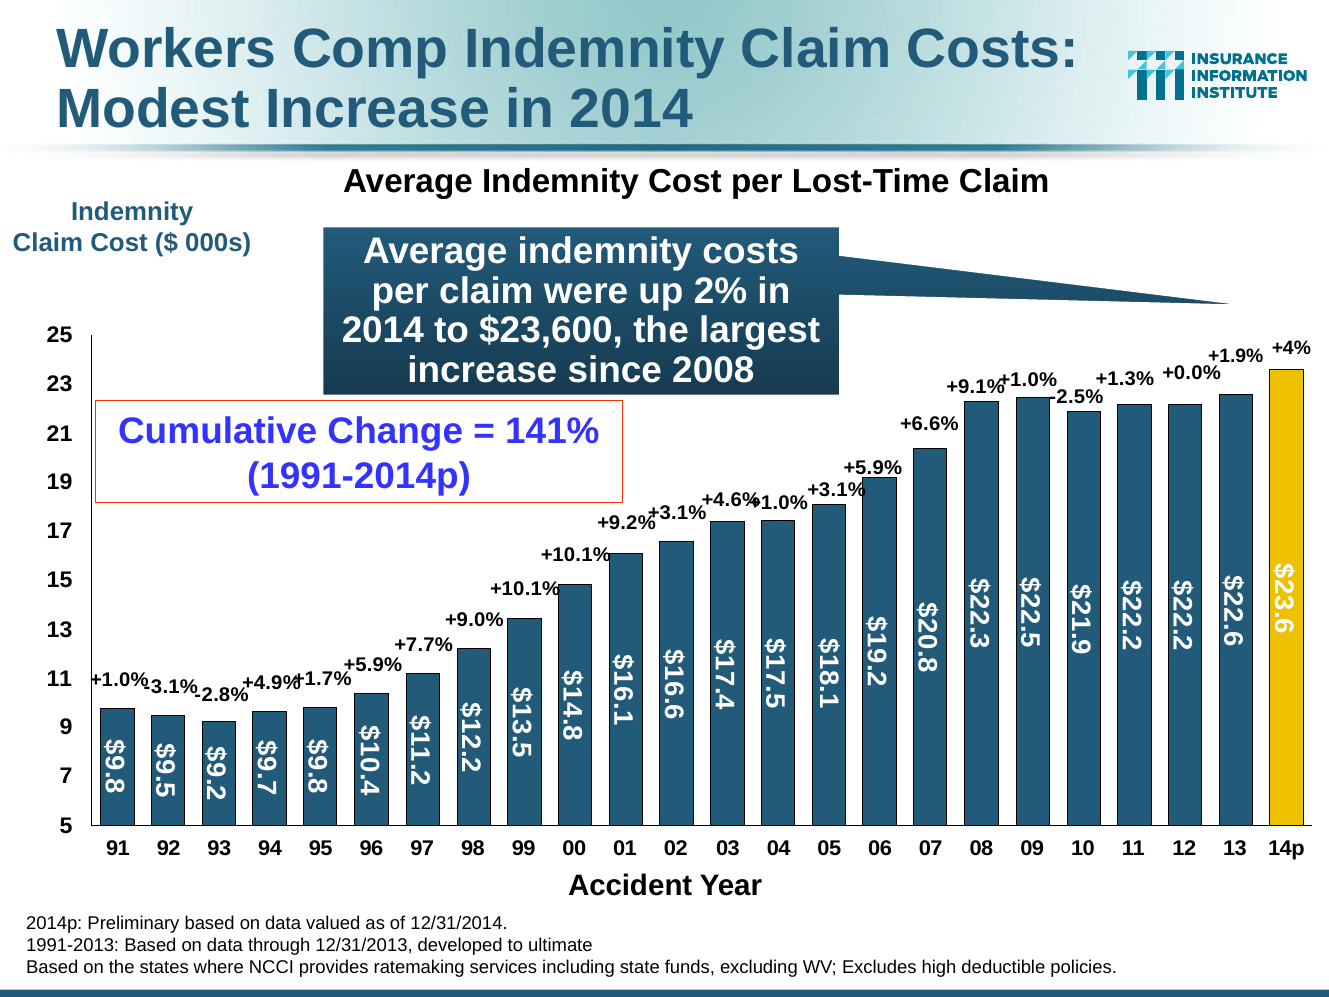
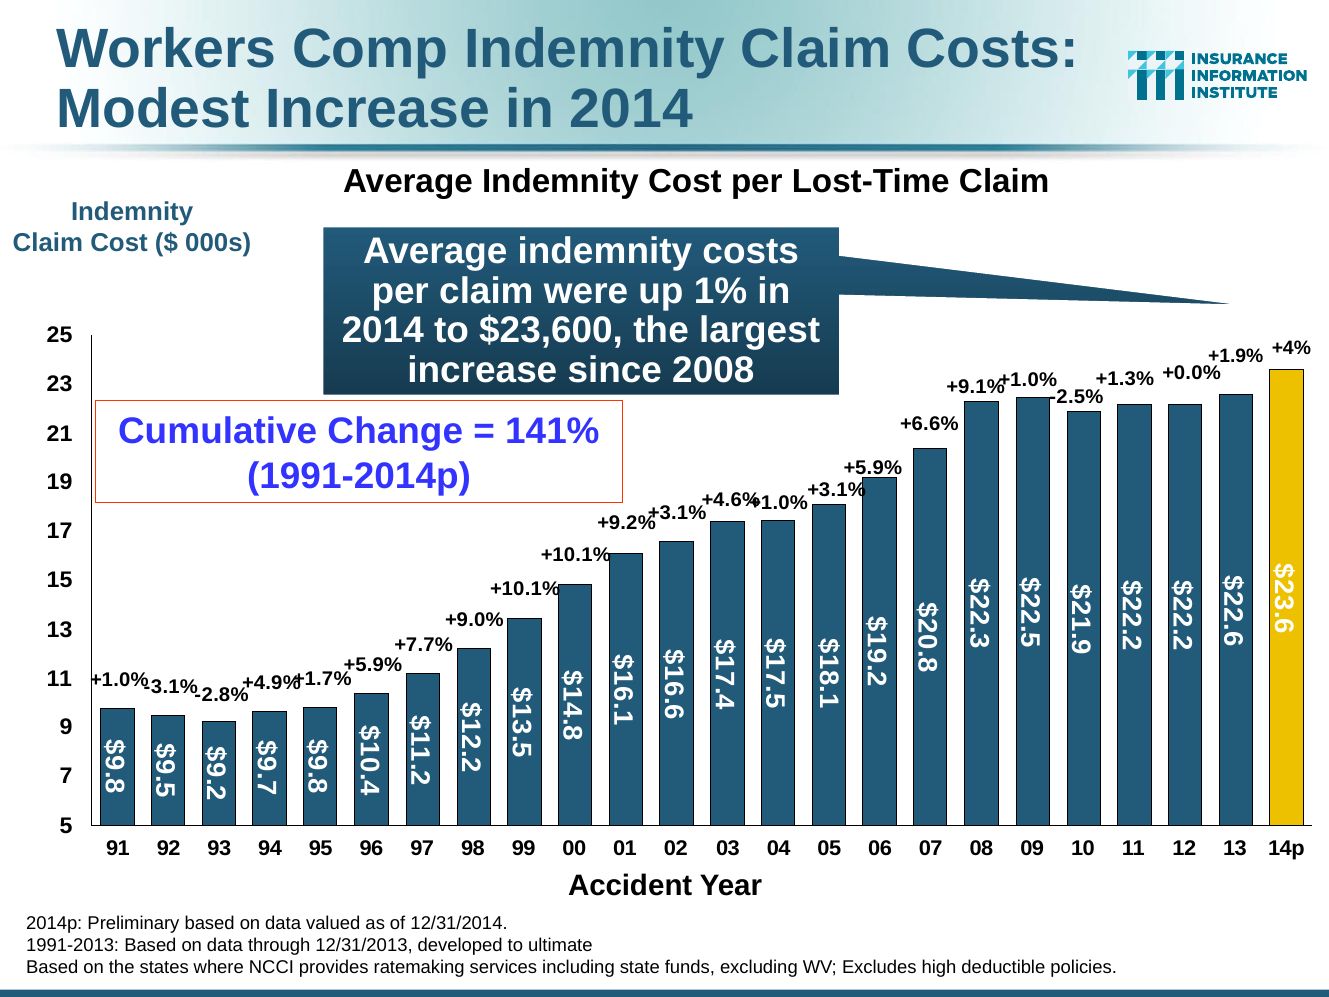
2%: 2% -> 1%
